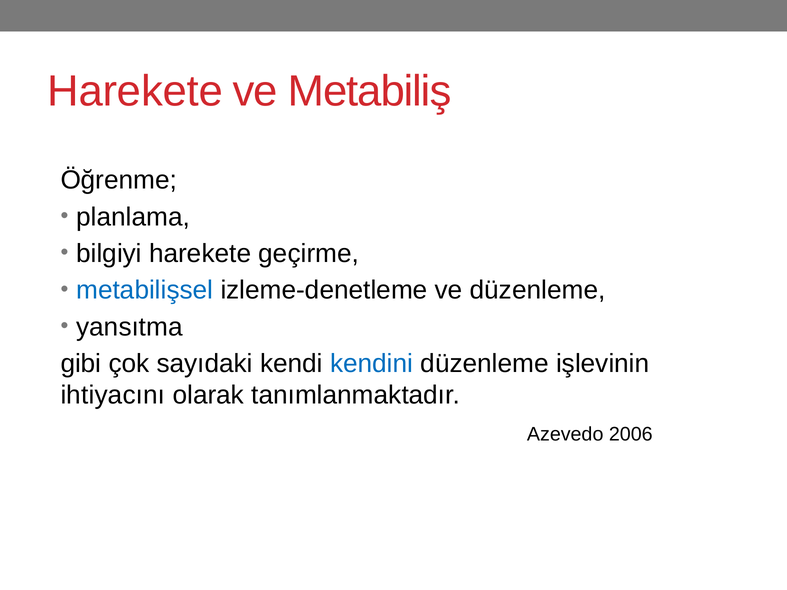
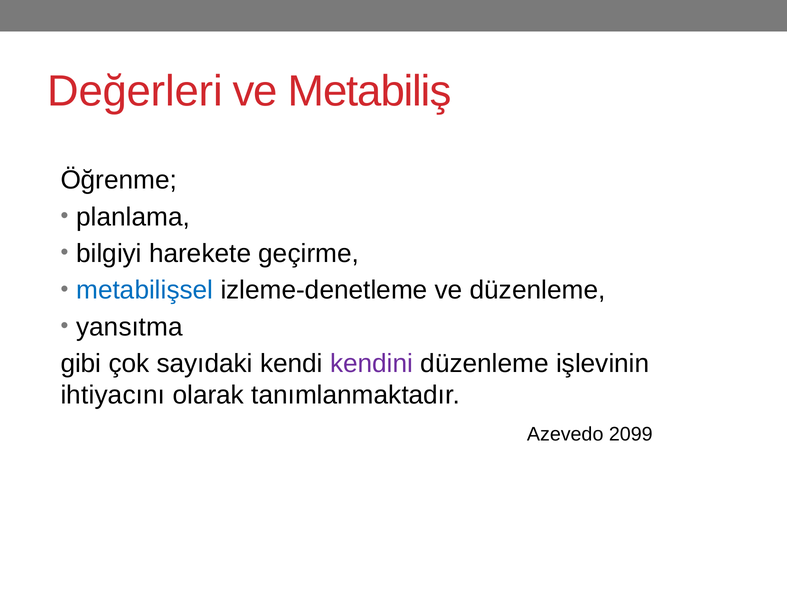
Harekete at (135, 92): Harekete -> Değerleri
kendini colour: blue -> purple
2006: 2006 -> 2099
